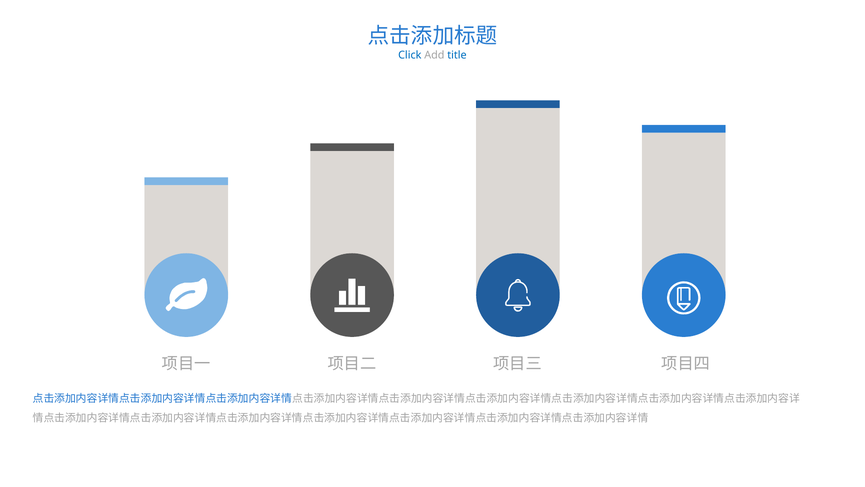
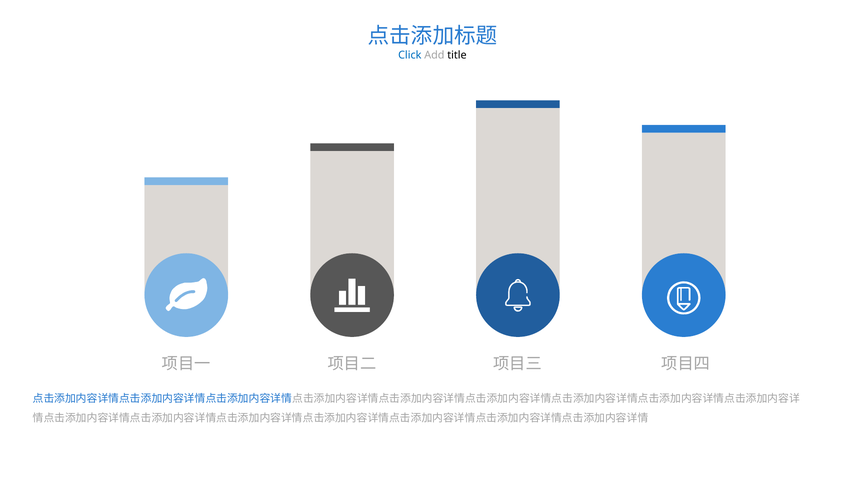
title colour: blue -> black
